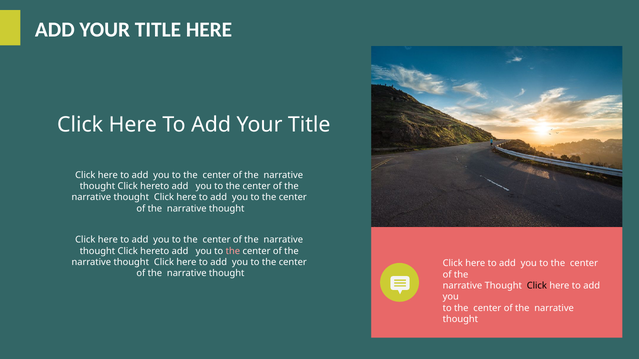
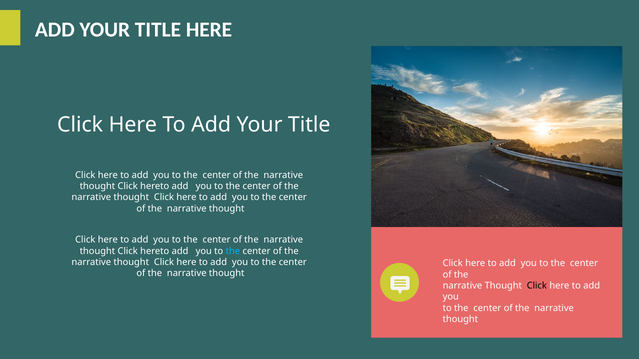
the at (233, 251) colour: pink -> light blue
